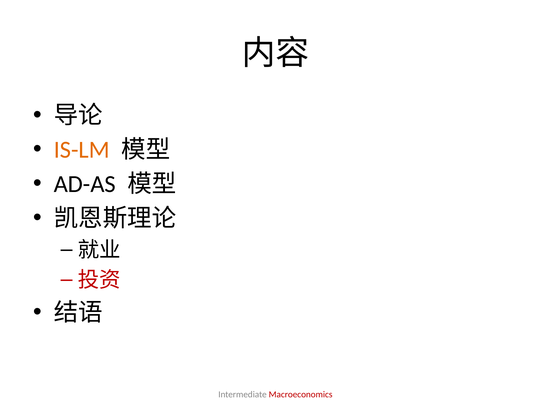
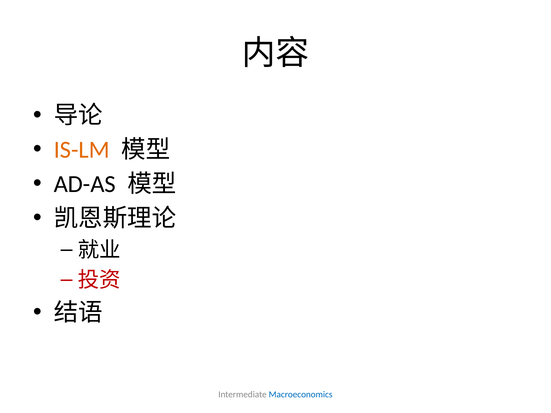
Macroeconomics colour: red -> blue
